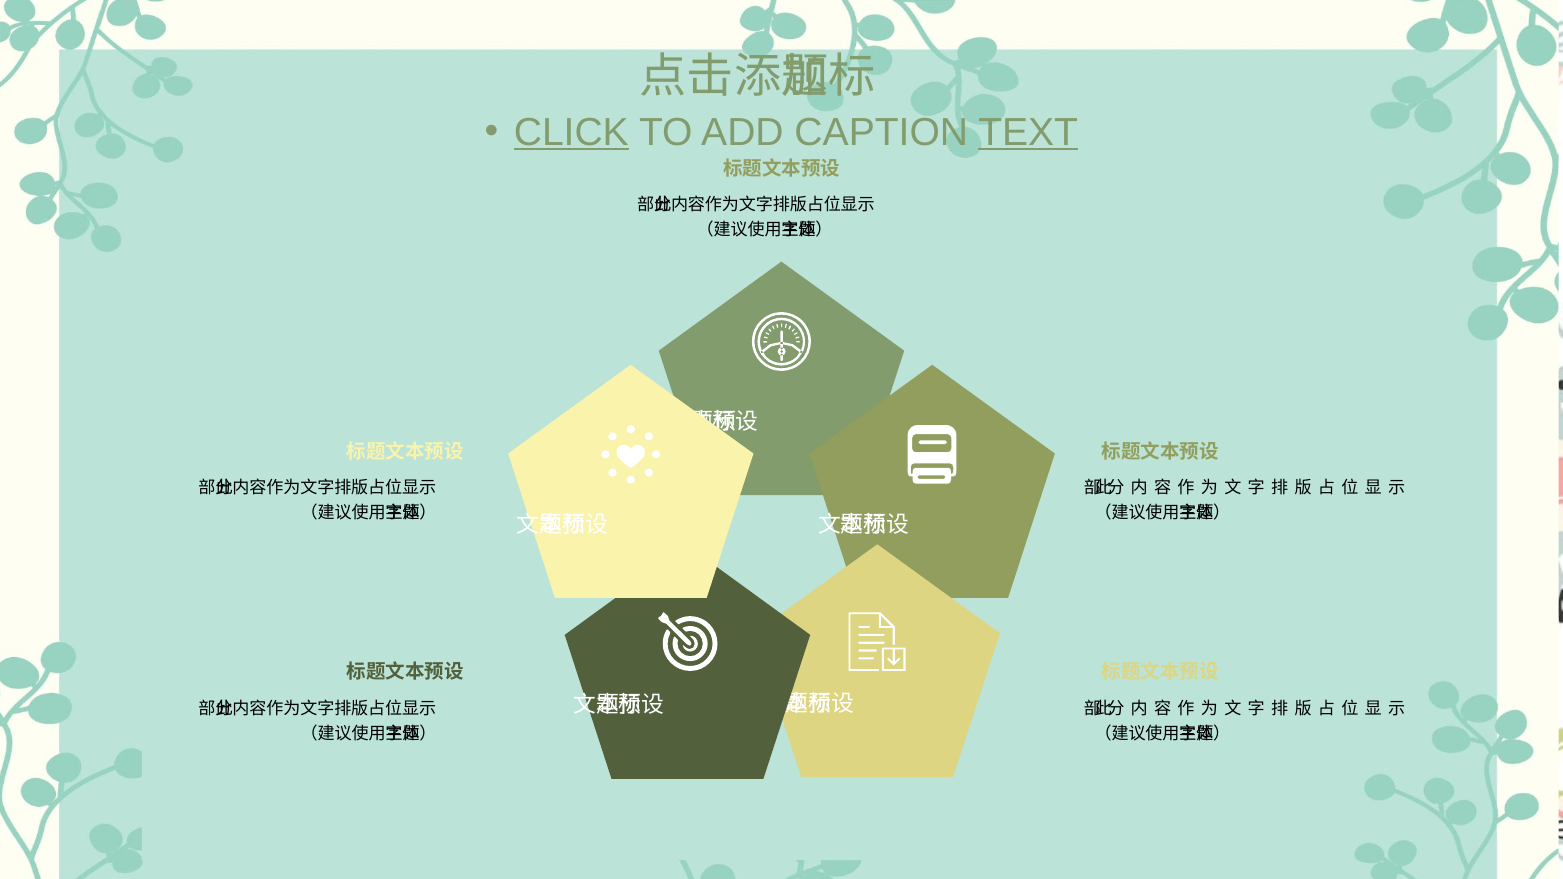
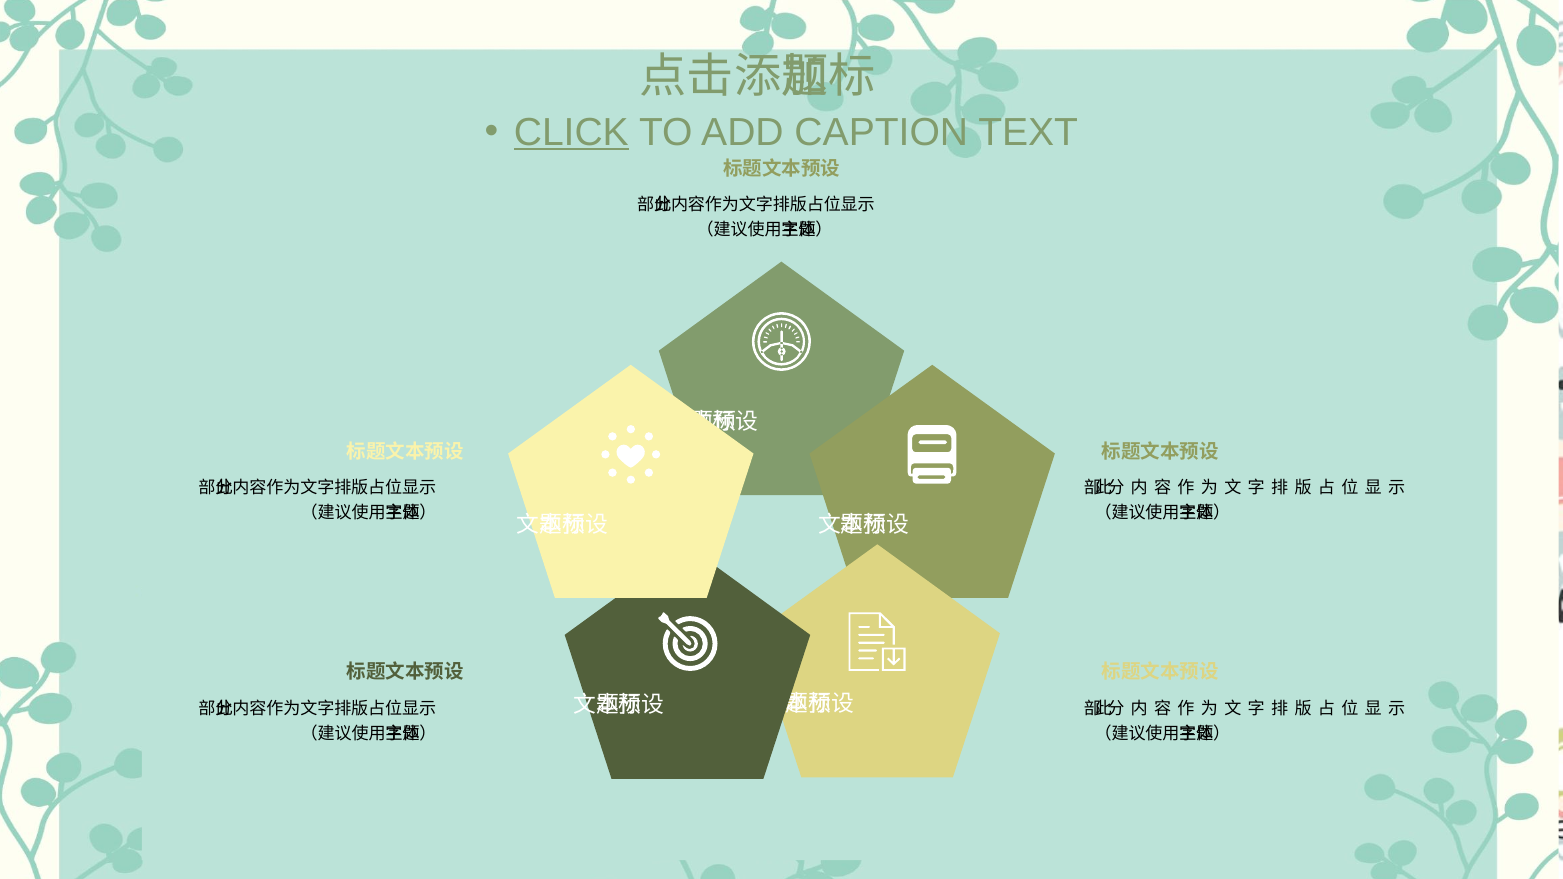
TEXT underline: present -> none
